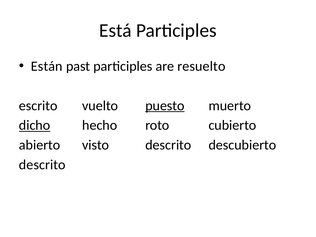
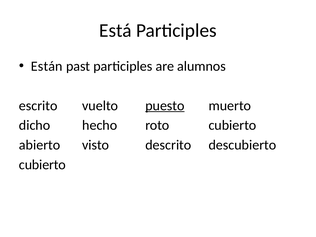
resuelto: resuelto -> alumnos
dicho underline: present -> none
descrito at (42, 165): descrito -> cubierto
